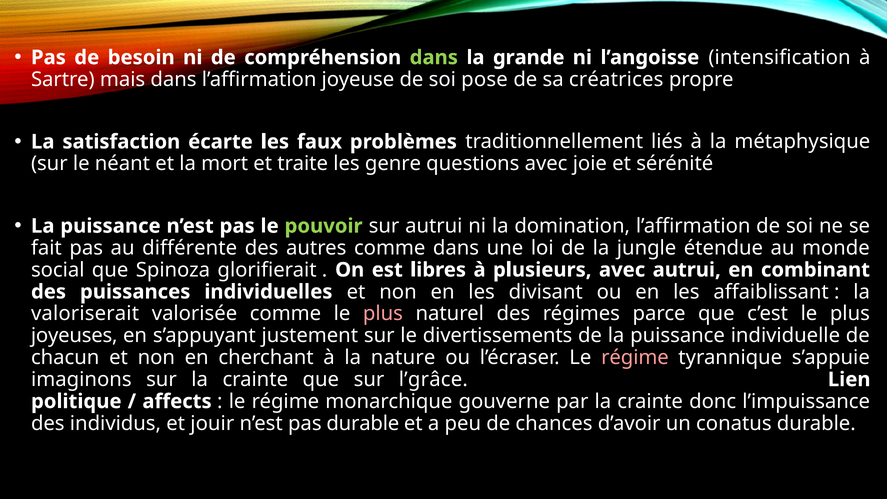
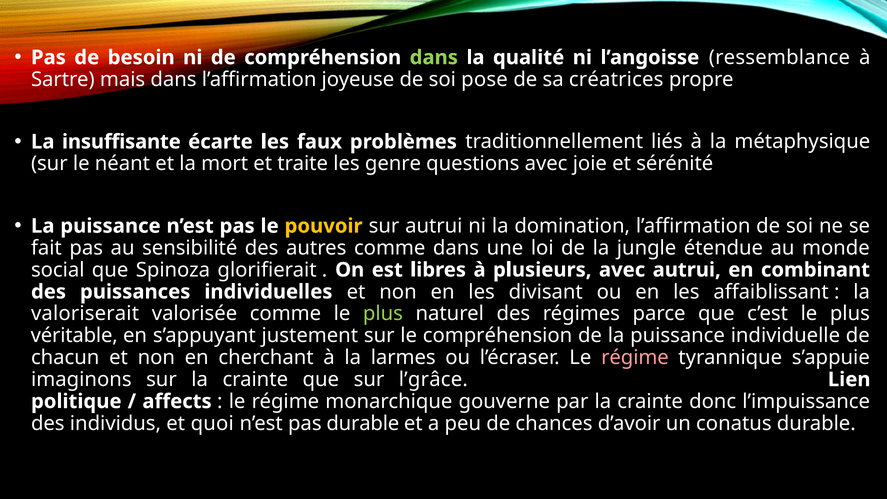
grande: grande -> qualité
intensification: intensification -> ressemblance
satisfaction: satisfaction -> insuffisante
pouvoir colour: light green -> yellow
différente: différente -> sensibilité
plus at (383, 314) colour: pink -> light green
joyeuses: joyeuses -> véritable
le divertissements: divertissements -> compréhension
nature: nature -> larmes
jouir: jouir -> quoi
